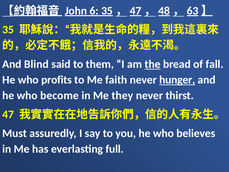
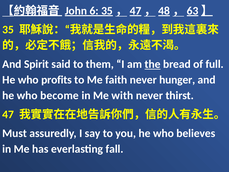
Blind: Blind -> Spirit
fall: fall -> full
hunger underline: present -> none
they: they -> with
full: full -> fall
